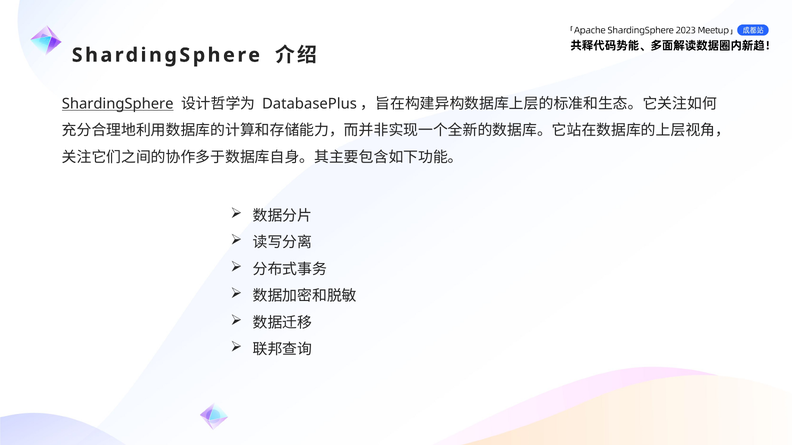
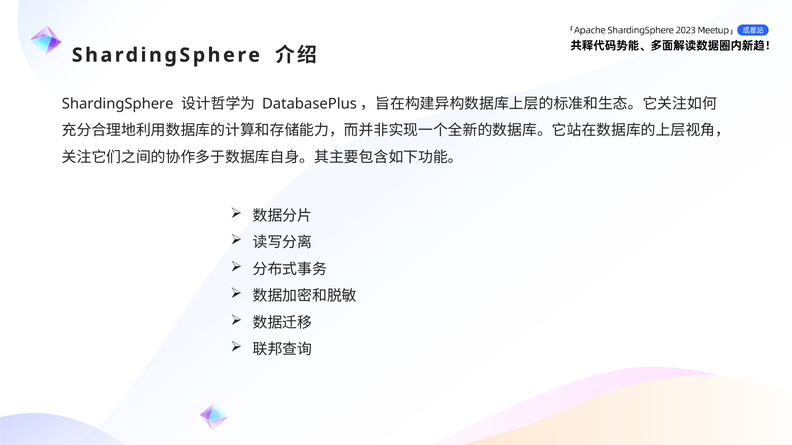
ShardingSphere at (118, 104) underline: present -> none
